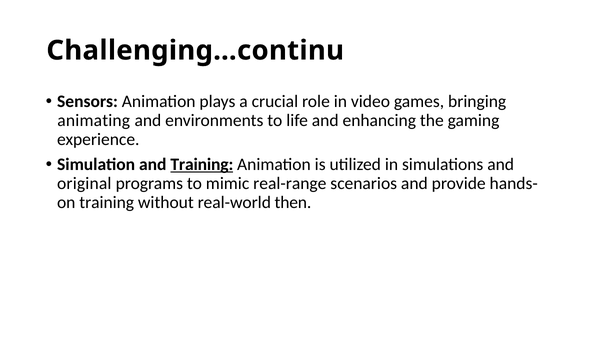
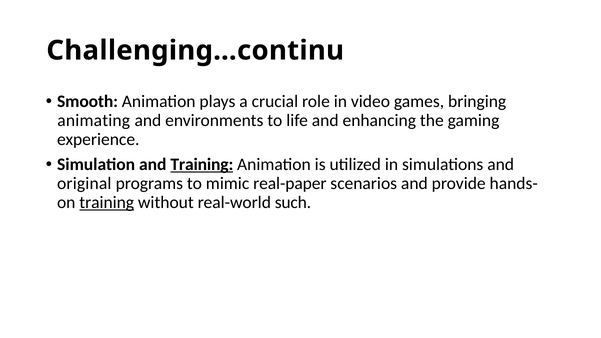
Sensors: Sensors -> Smooth
real-range: real-range -> real-paper
training at (107, 203) underline: none -> present
then: then -> such
